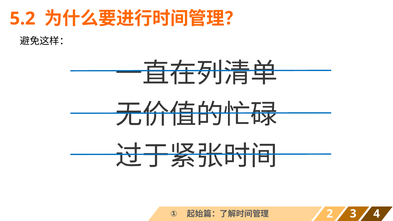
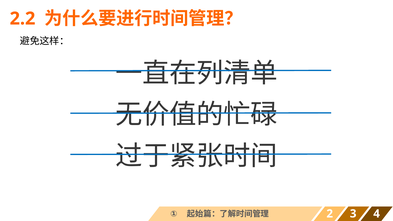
5.2: 5.2 -> 2.2
